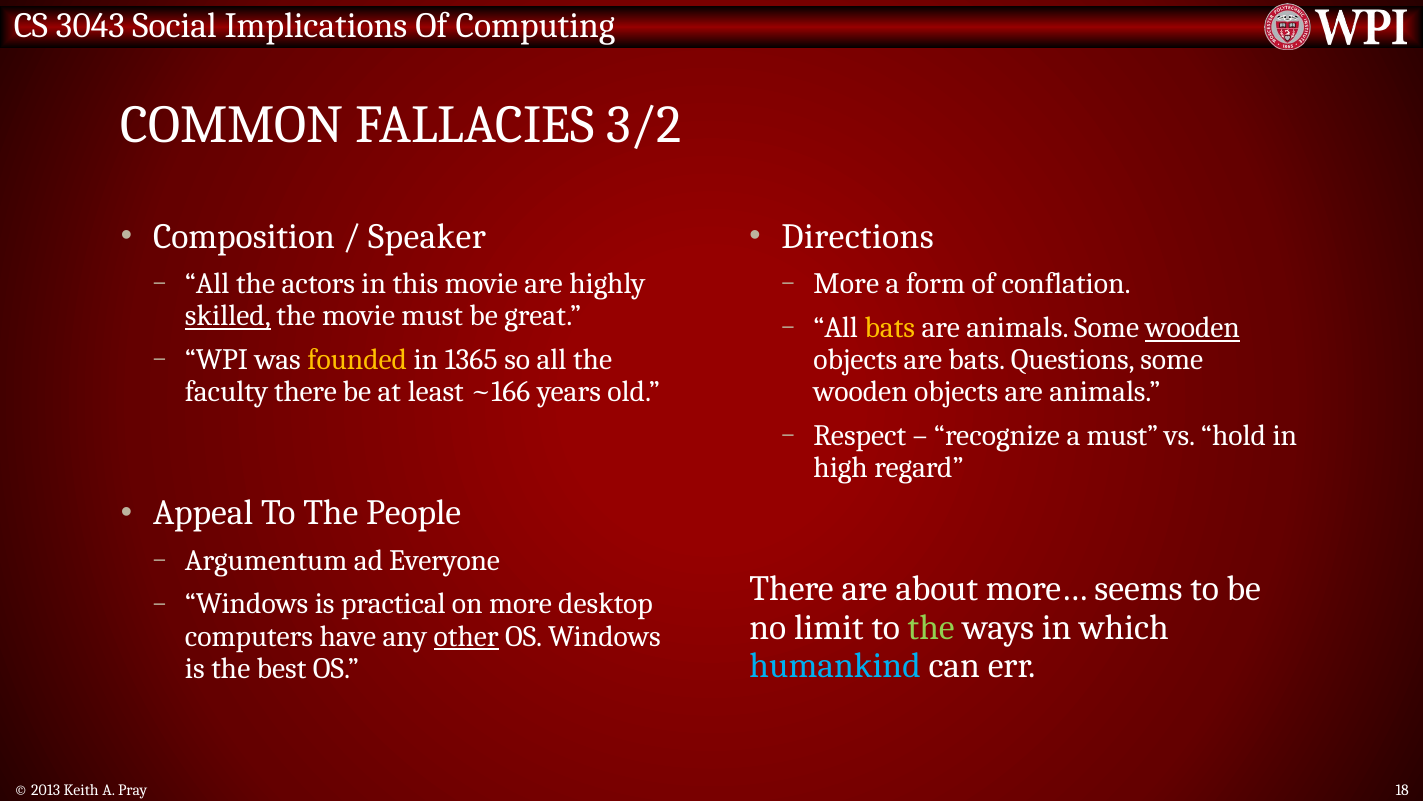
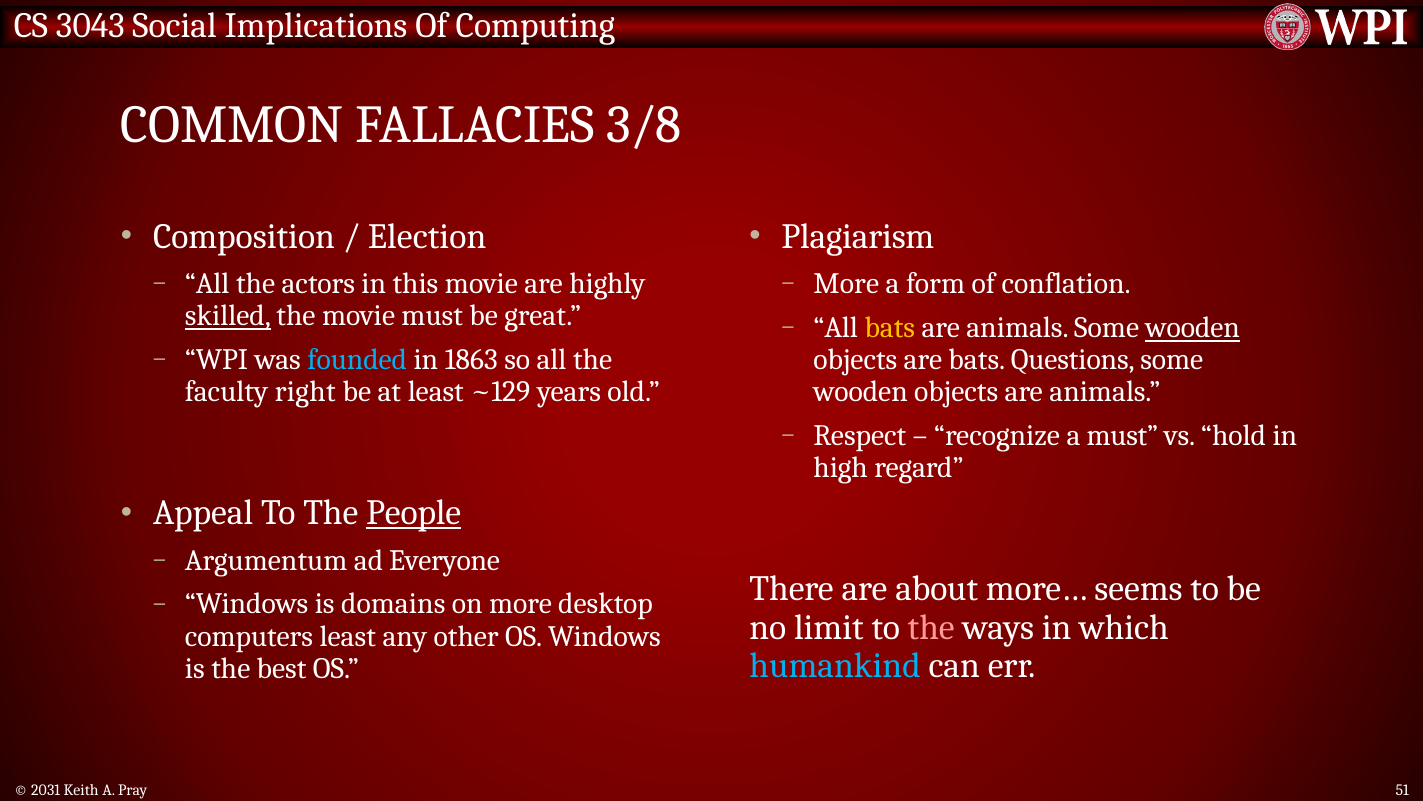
3/2: 3/2 -> 3/8
Speaker: Speaker -> Election
Directions: Directions -> Plagiarism
founded colour: yellow -> light blue
1365: 1365 -> 1863
faculty there: there -> right
~166: ~166 -> ~129
People underline: none -> present
practical: practical -> domains
the at (931, 627) colour: light green -> pink
computers have: have -> least
other underline: present -> none
2013: 2013 -> 2031
18: 18 -> 51
